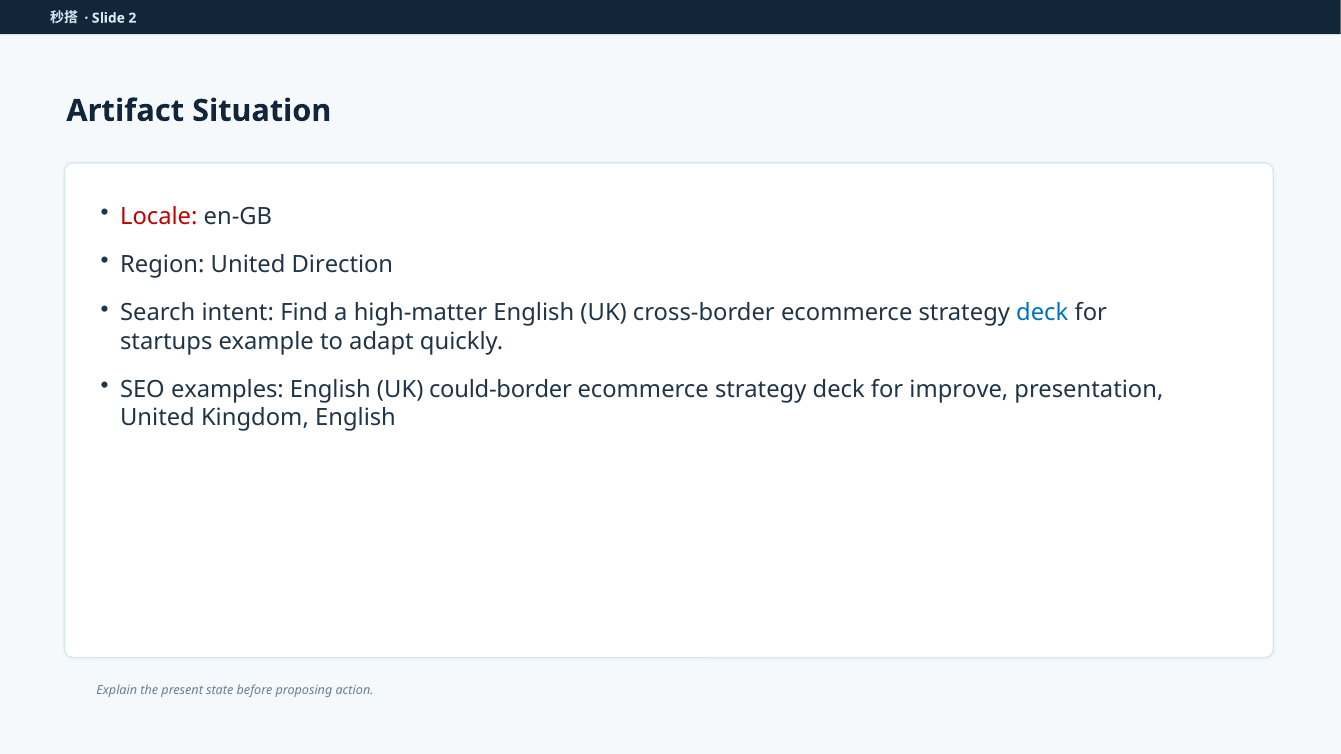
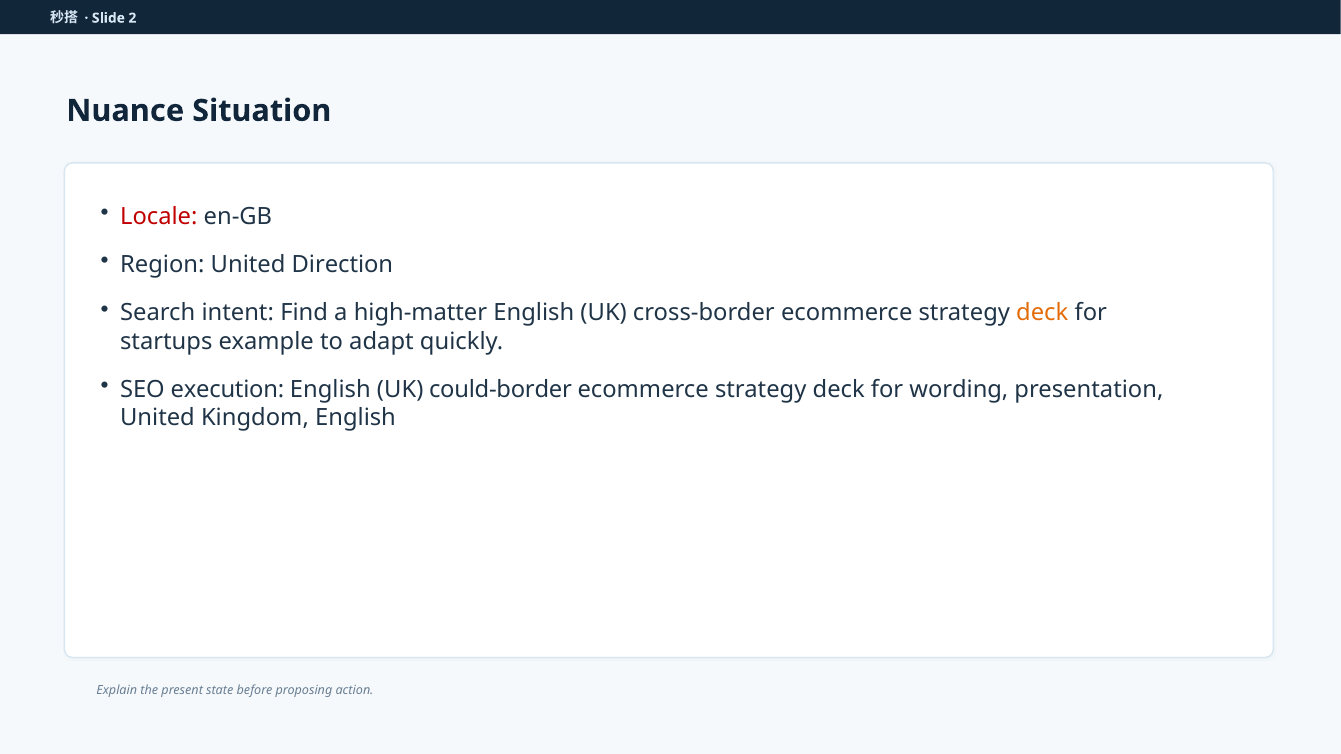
Artifact: Artifact -> Nuance
deck at (1042, 313) colour: blue -> orange
examples: examples -> execution
improve: improve -> wording
